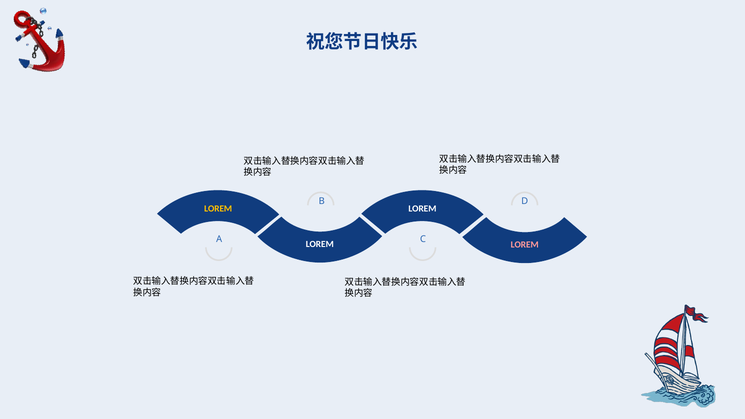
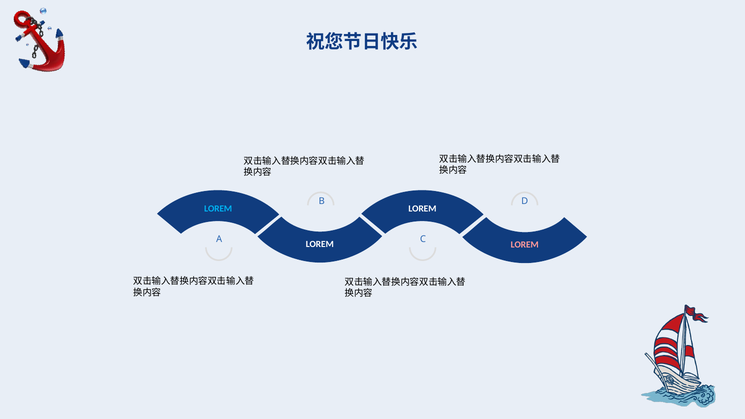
LOREM at (218, 209) colour: yellow -> light blue
